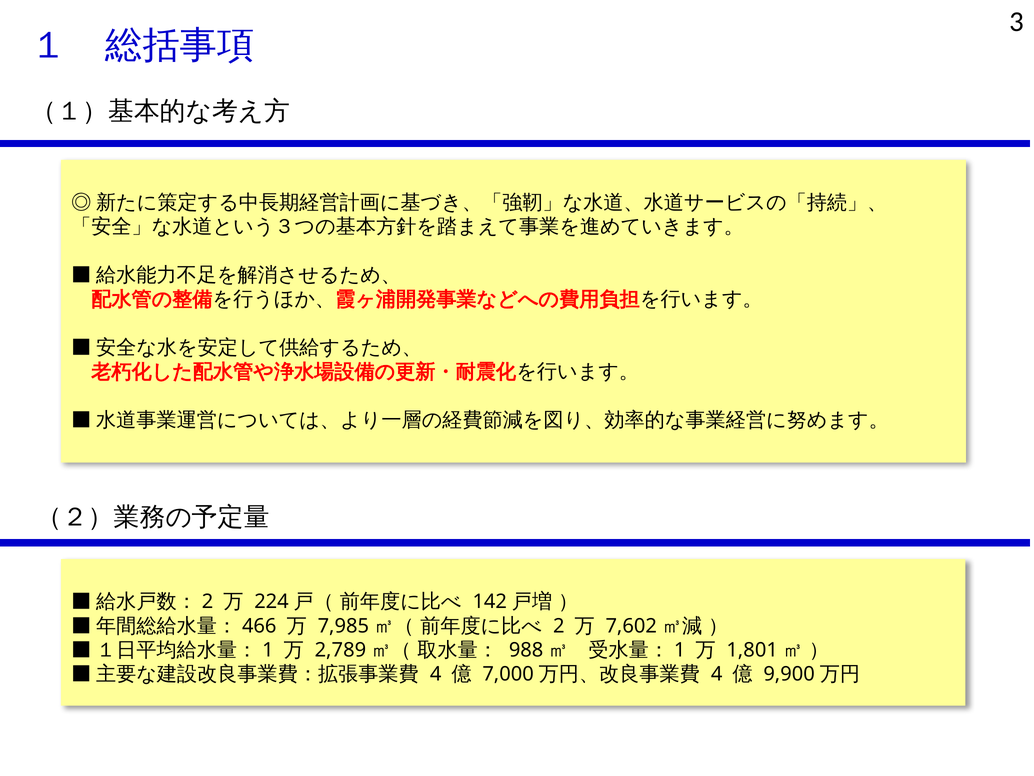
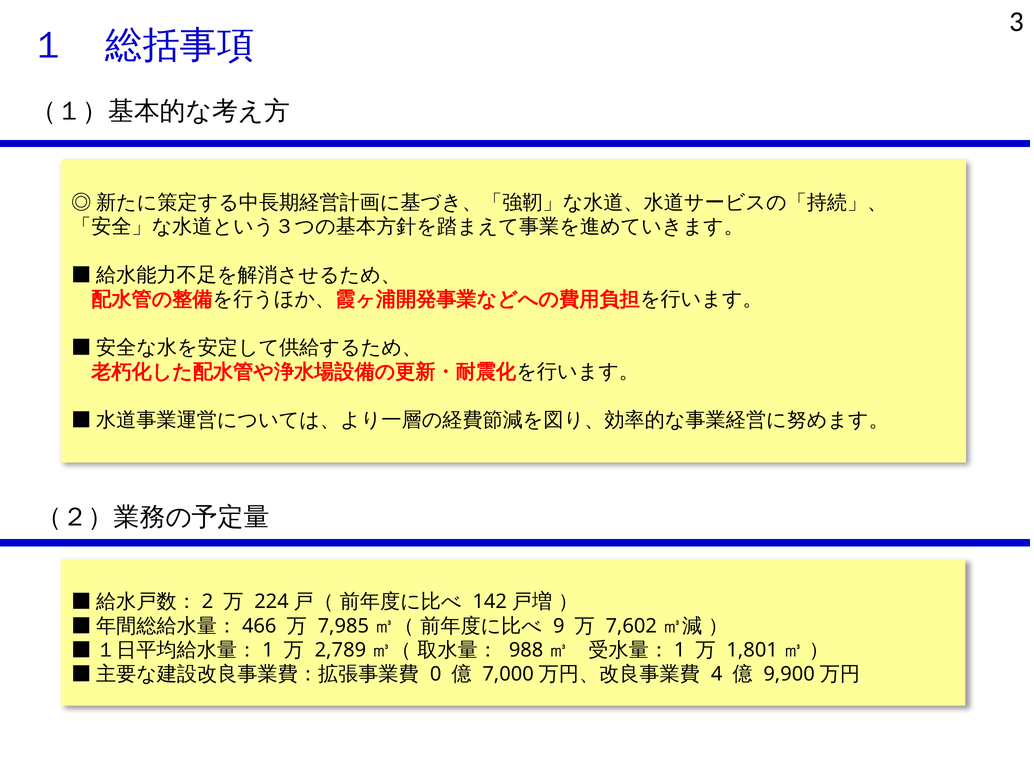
2: 2 -> 9
4 at (436, 674): 4 -> 0
